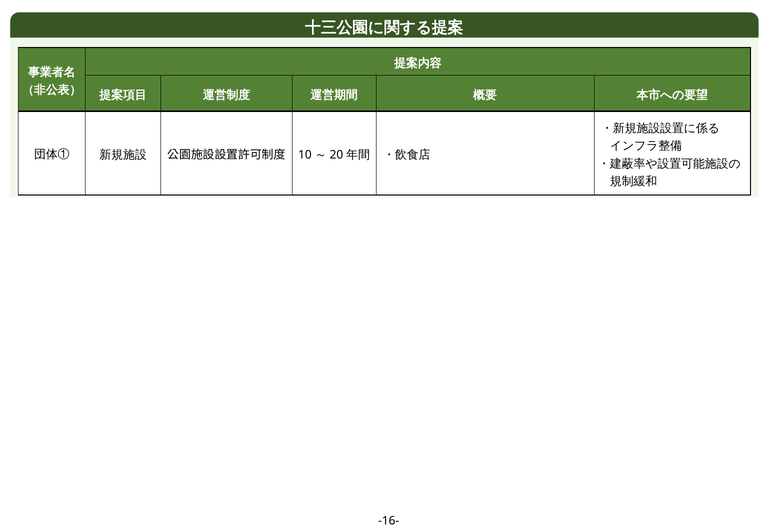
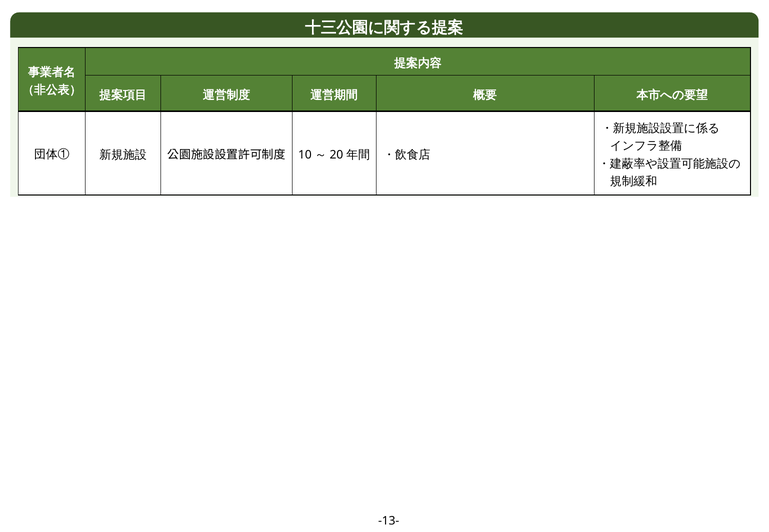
-16-: -16- -> -13-
